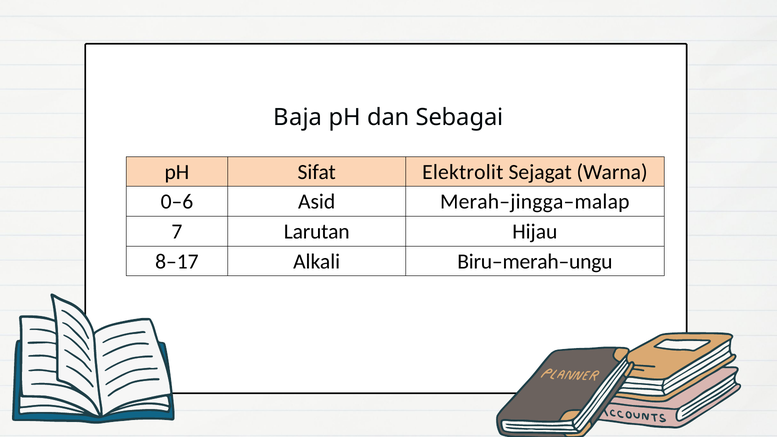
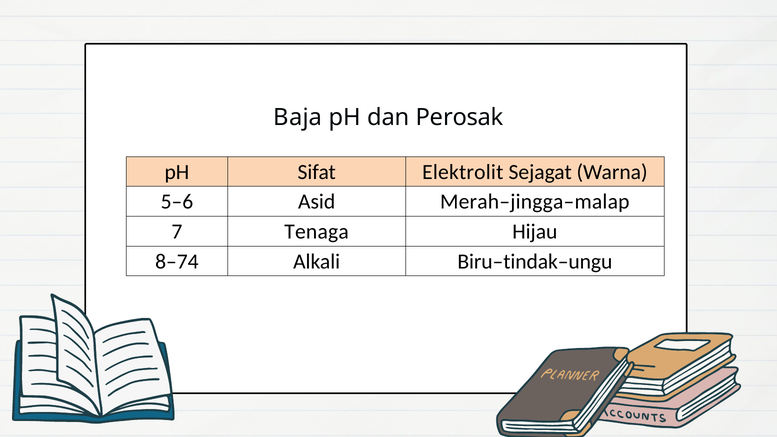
Sebagai: Sebagai -> Perosak
0–6: 0–6 -> 5–6
Larutan: Larutan -> Tenaga
8–17: 8–17 -> 8–74
Biru–merah–ungu: Biru–merah–ungu -> Biru–tindak–ungu
